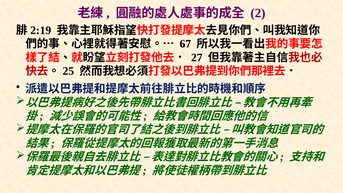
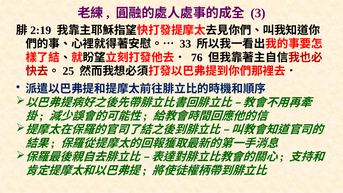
2: 2 -> 3
67: 67 -> 33
27: 27 -> 76
